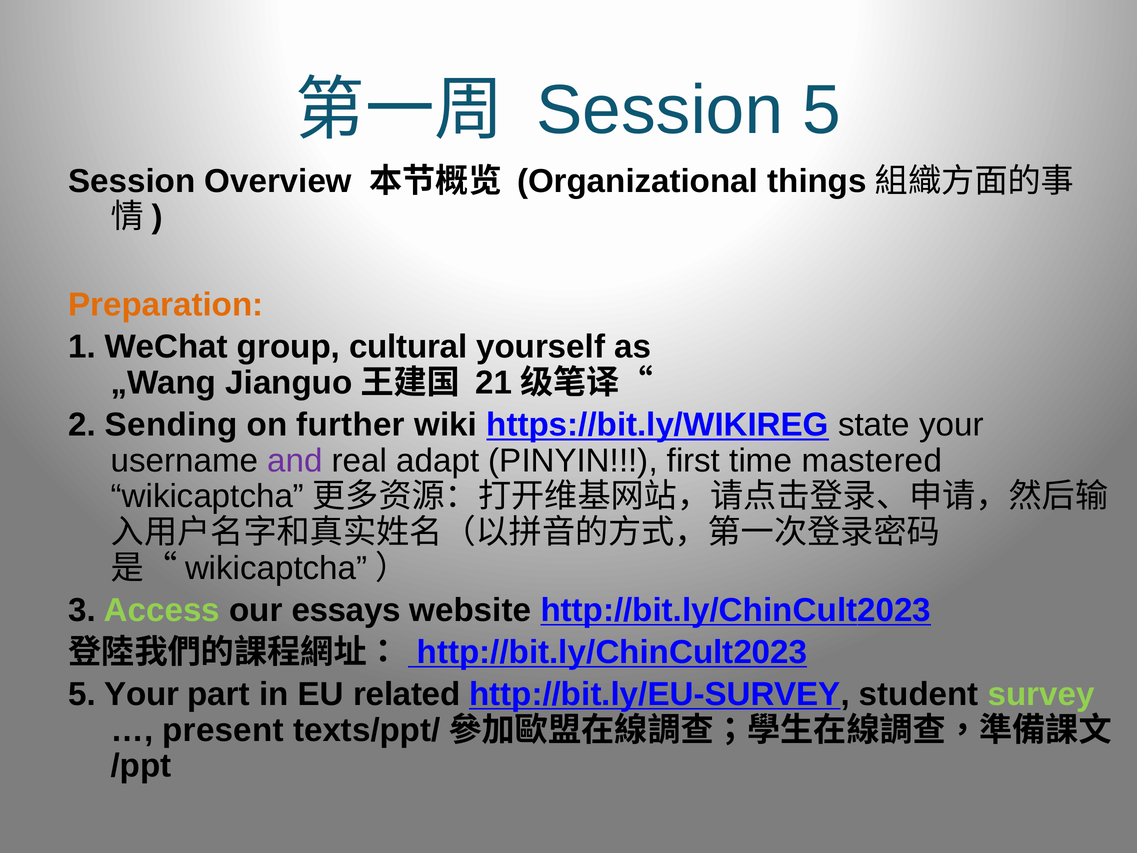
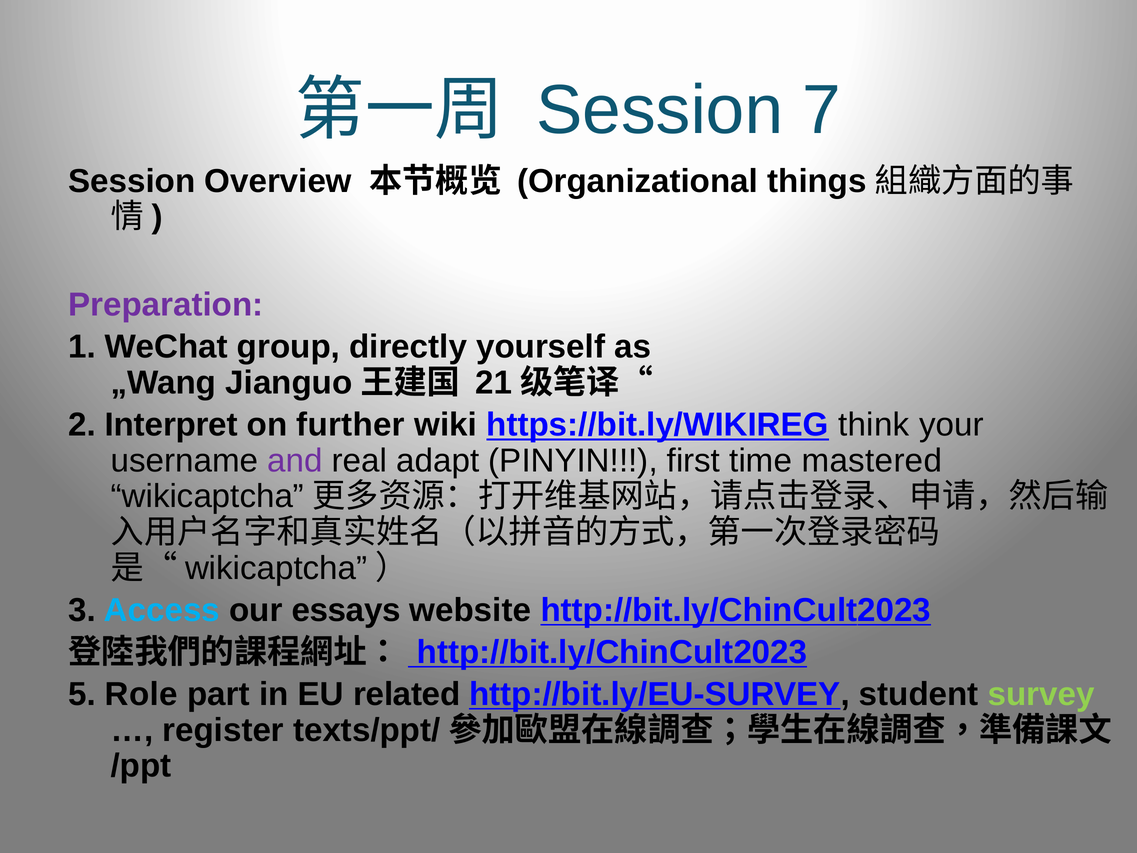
Session 5: 5 -> 7
Preparation colour: orange -> purple
cultural: cultural -> directly
Sending: Sending -> Interpret
state: state -> think
Access colour: light green -> light blue
5 Your: Your -> Role
present: present -> register
